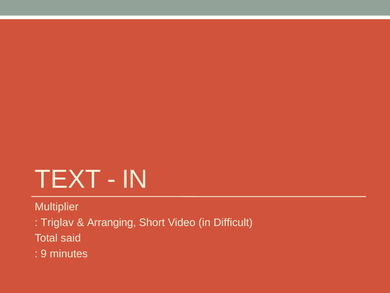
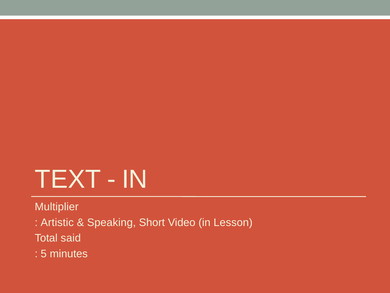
Triglav: Triglav -> Artistic
Arranging: Arranging -> Speaking
Difficult: Difficult -> Lesson
9: 9 -> 5
